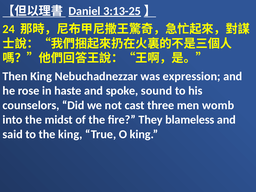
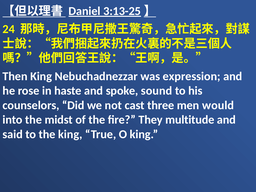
womb: womb -> would
blameless: blameless -> multitude
